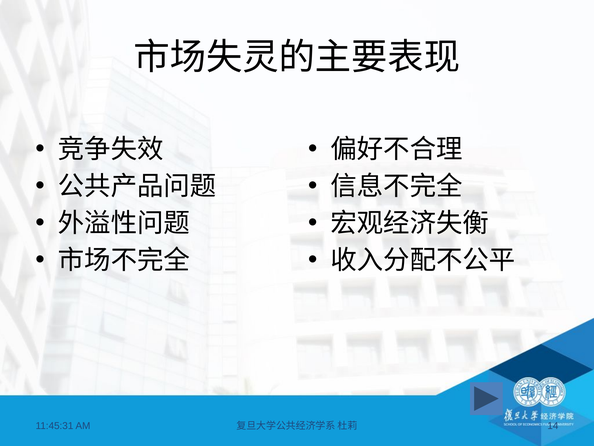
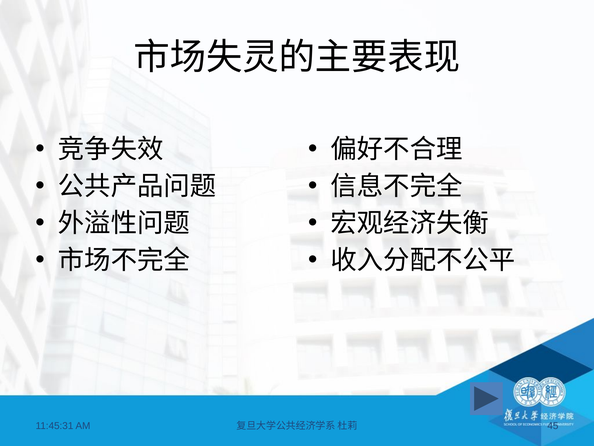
14: 14 -> 45
